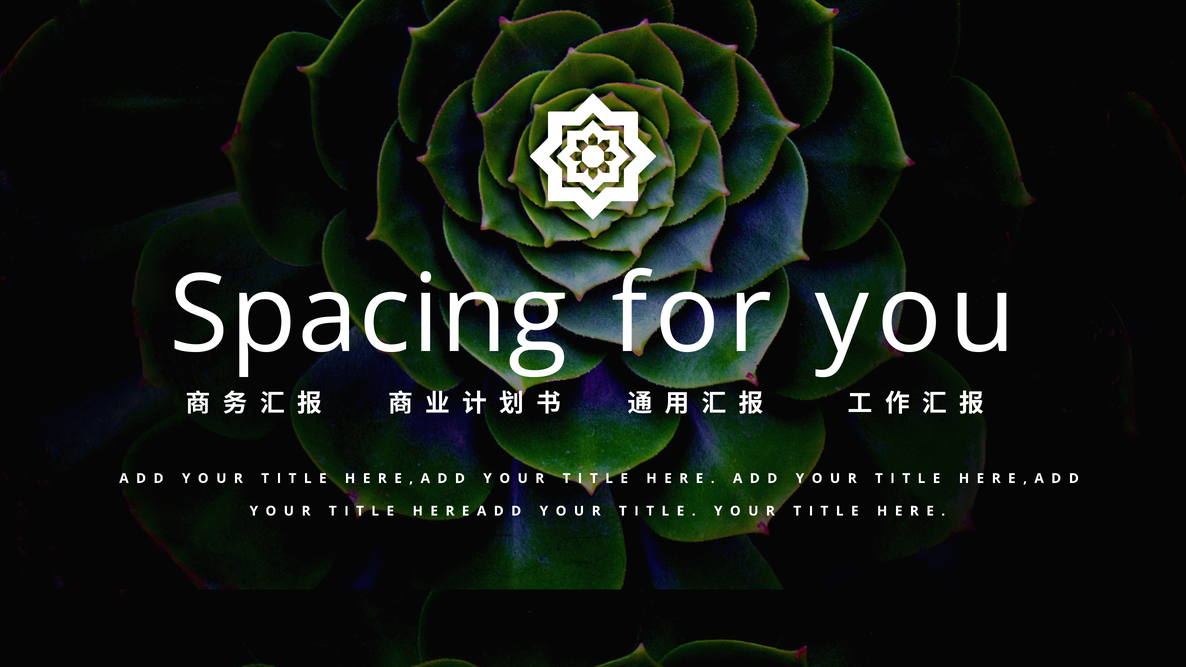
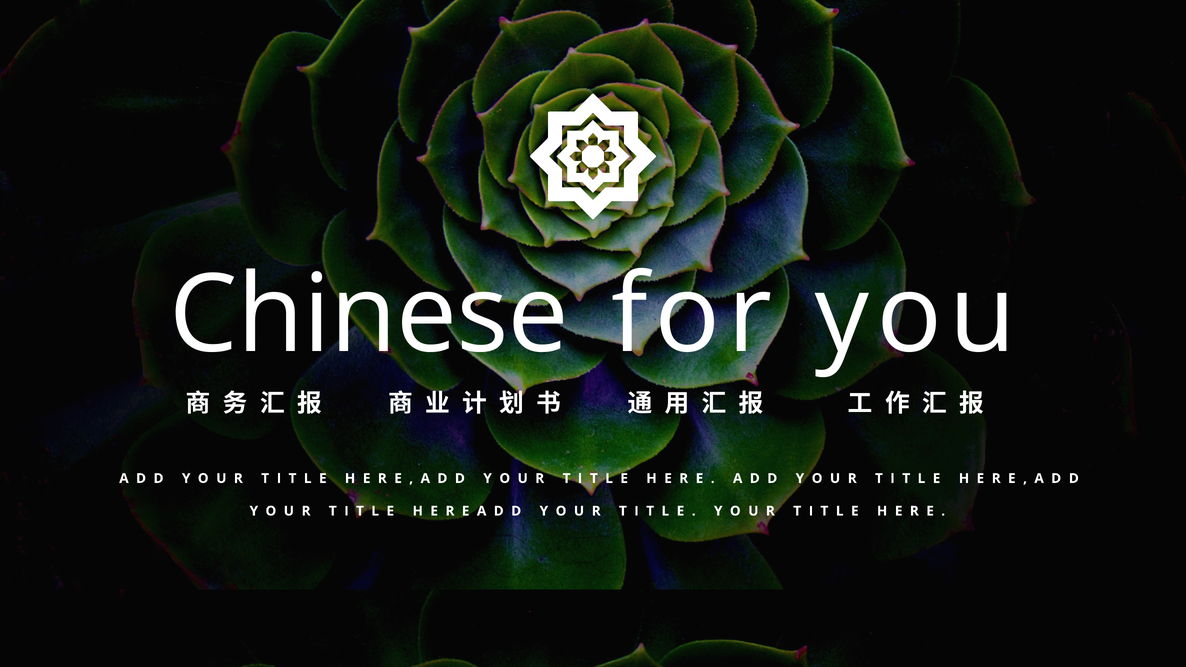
Spacing: Spacing -> Chinese
